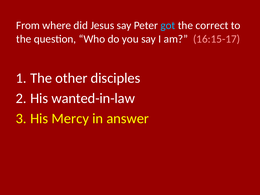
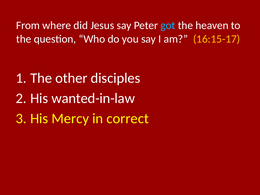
correct: correct -> heaven
16:15-17 colour: pink -> yellow
answer: answer -> correct
